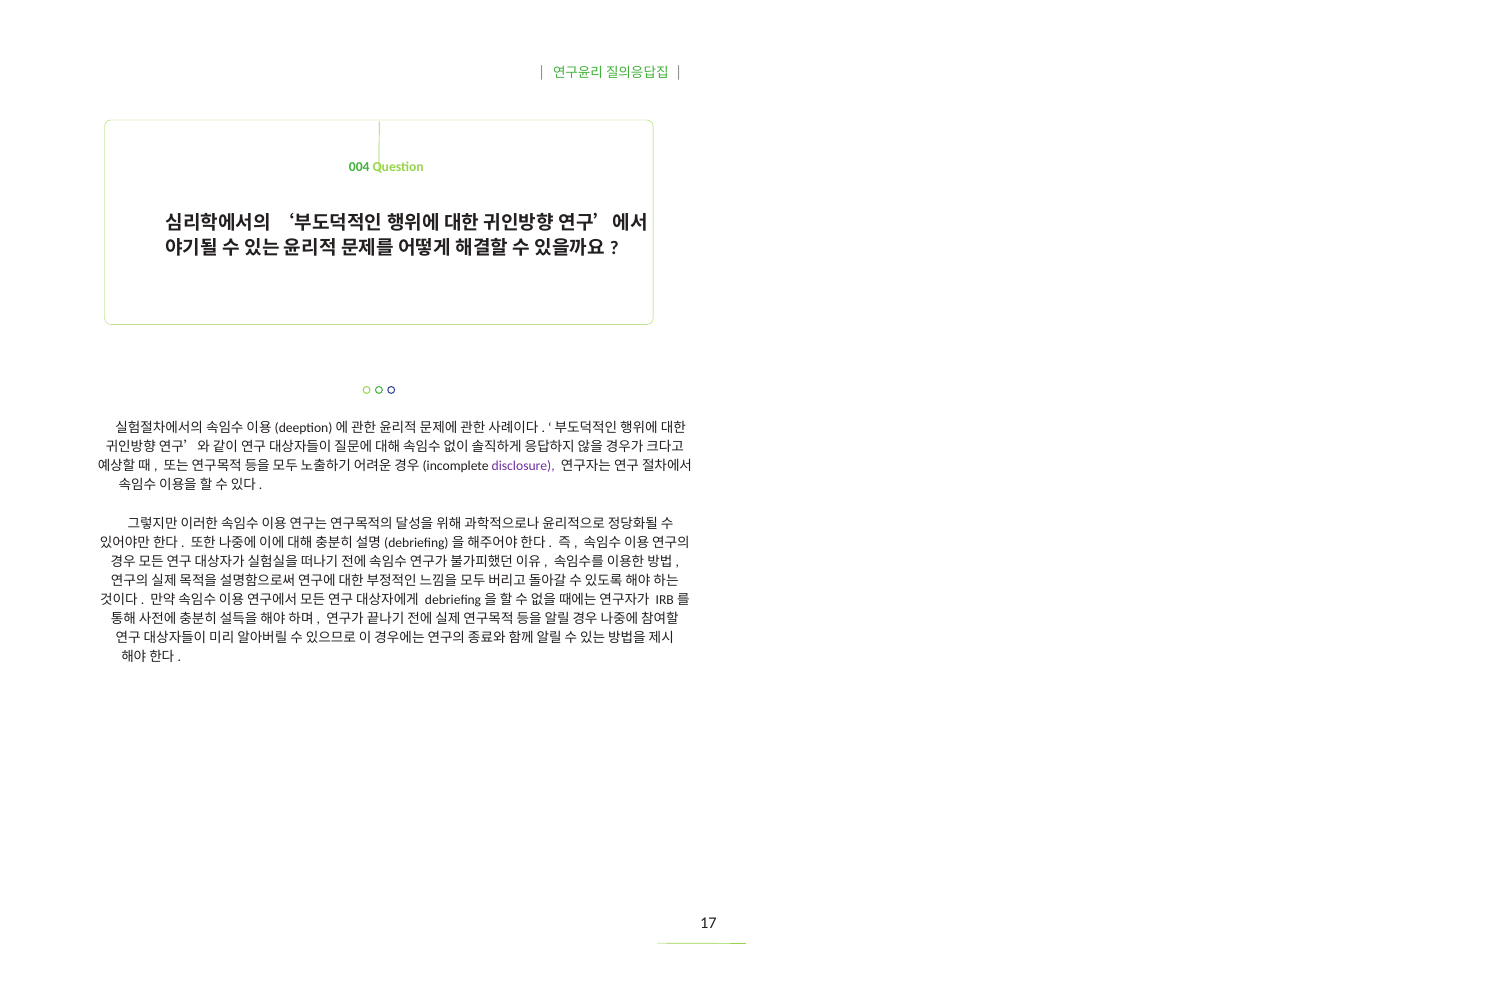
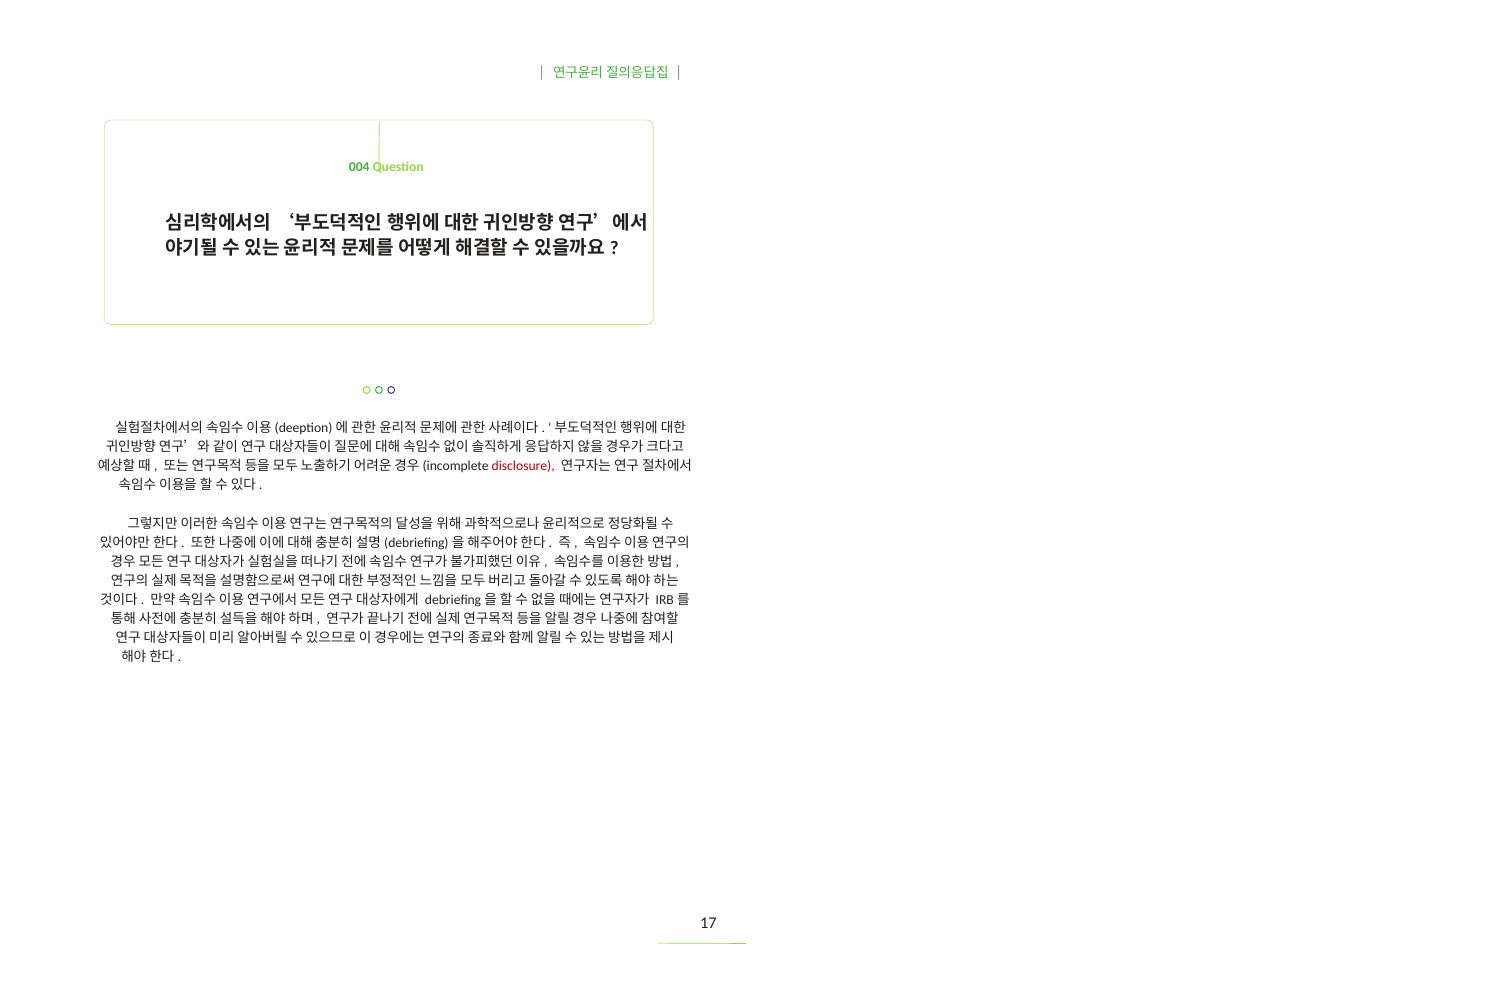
disclosure colour: purple -> red
